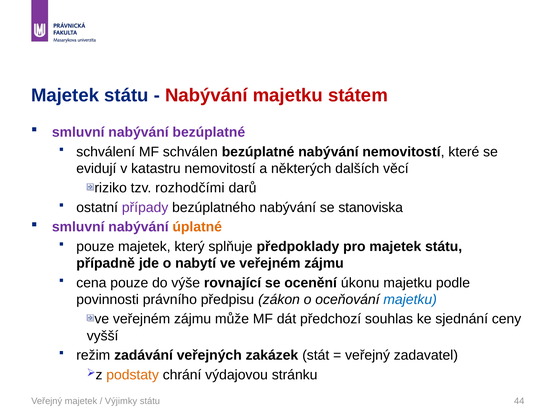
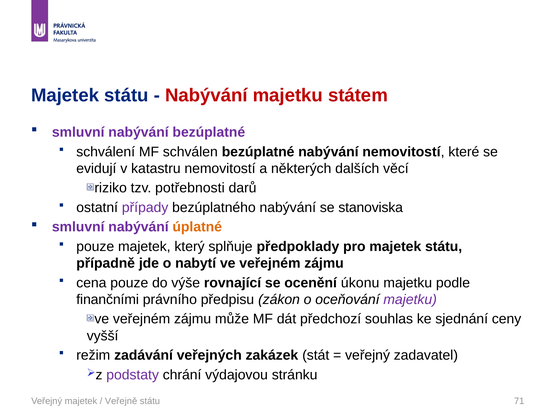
rozhodčími: rozhodčími -> potřebnosti
povinnosti: povinnosti -> finančními
majetku at (410, 299) colour: blue -> purple
podstaty colour: orange -> purple
Výjimky: Výjimky -> Veřejně
44: 44 -> 71
